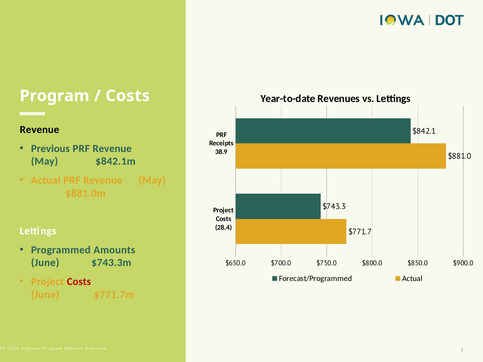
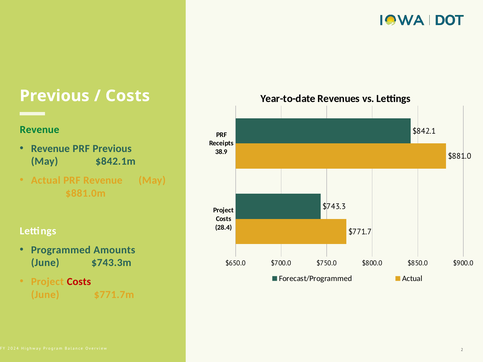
Program at (55, 96): Program -> Previous
Revenue at (40, 130) colour: black -> green
Previous at (50, 149): Previous -> Revenue
Revenue at (112, 149): Revenue -> Previous
